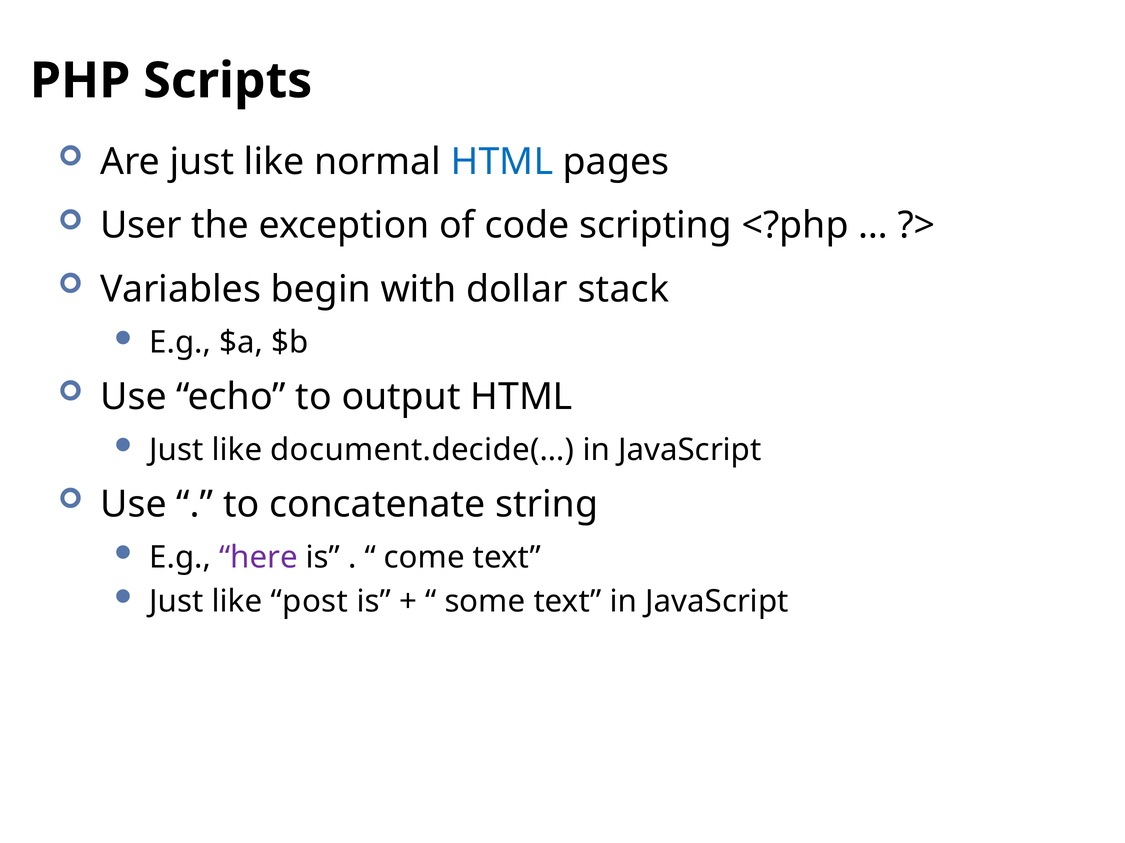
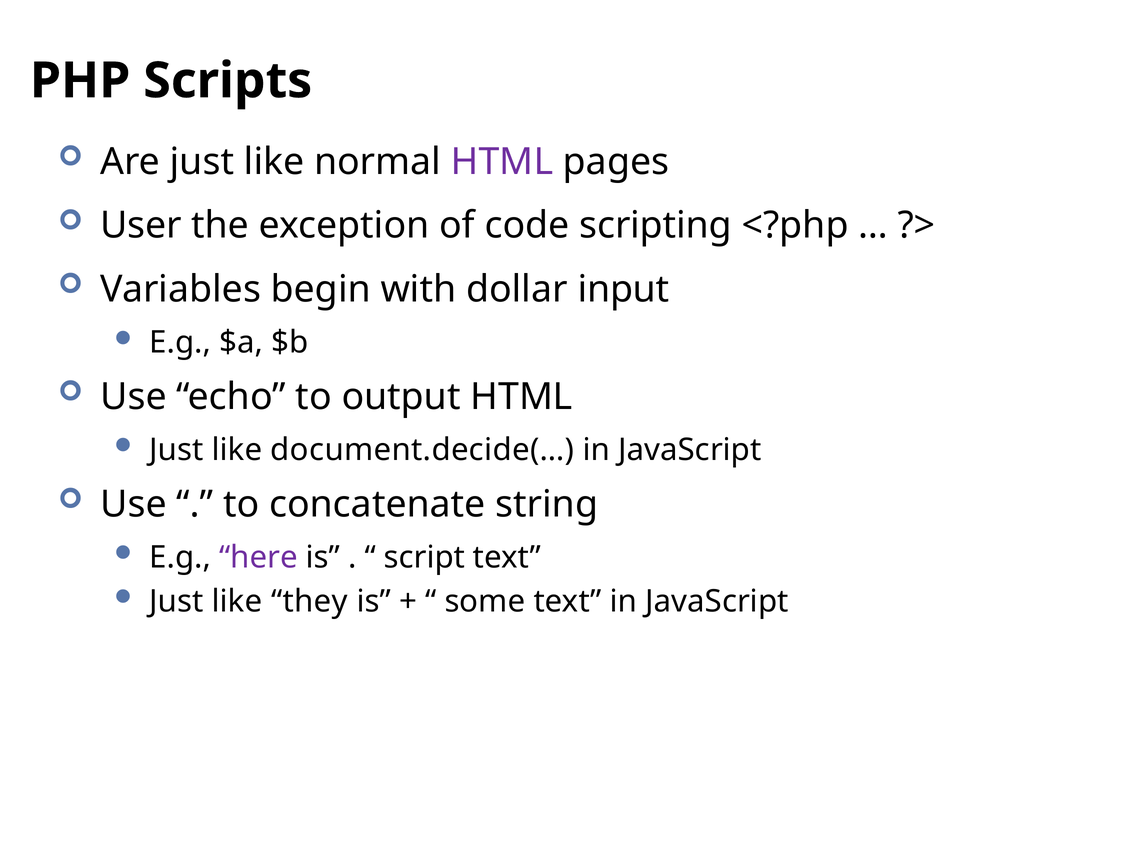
HTML at (502, 162) colour: blue -> purple
stack: stack -> input
come: come -> script
post: post -> they
